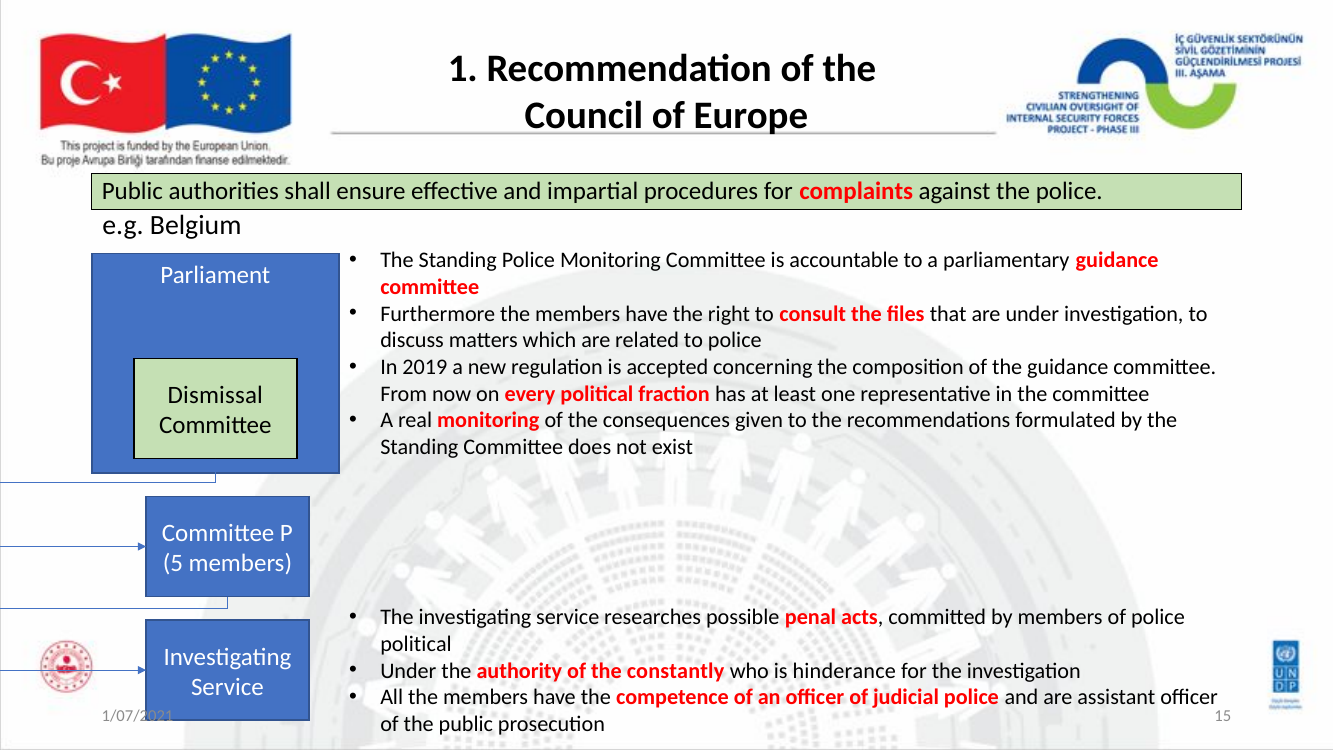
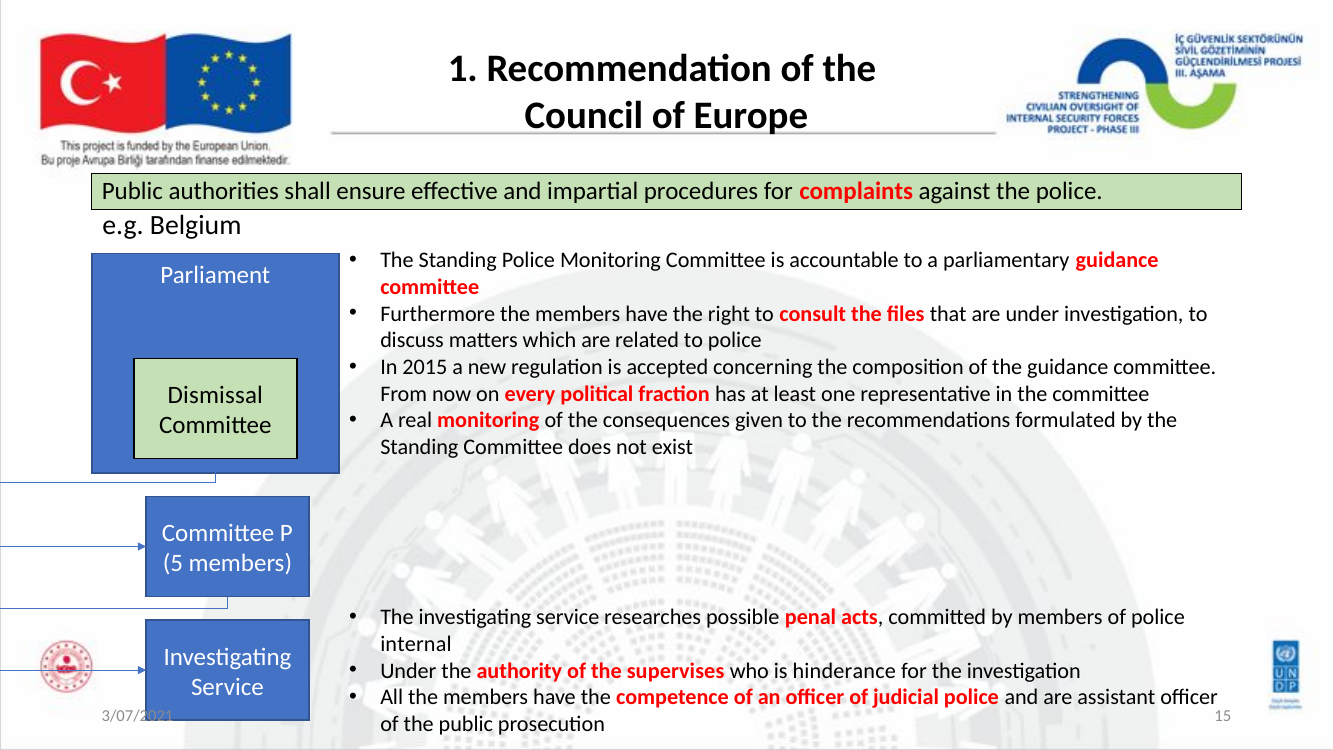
2019: 2019 -> 2015
political at (416, 644): political -> internal
constantly: constantly -> supervises
1/07/2021: 1/07/2021 -> 3/07/2021
